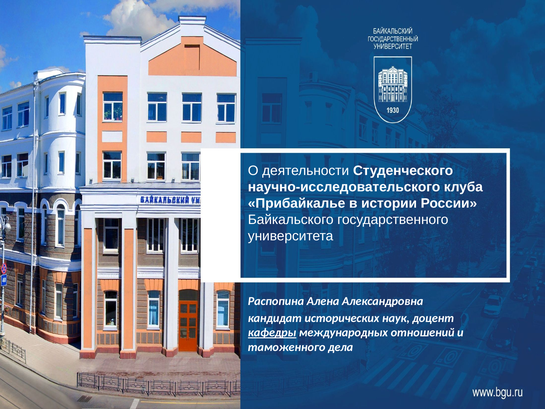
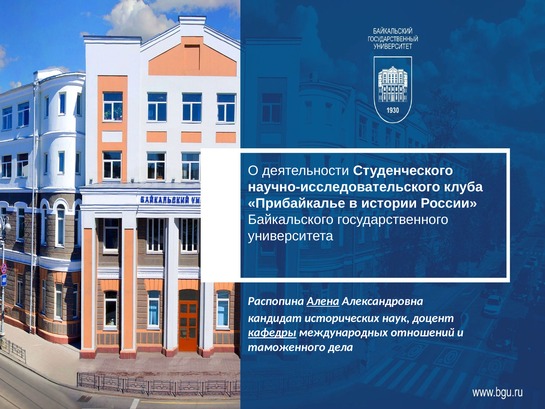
Алена underline: none -> present
